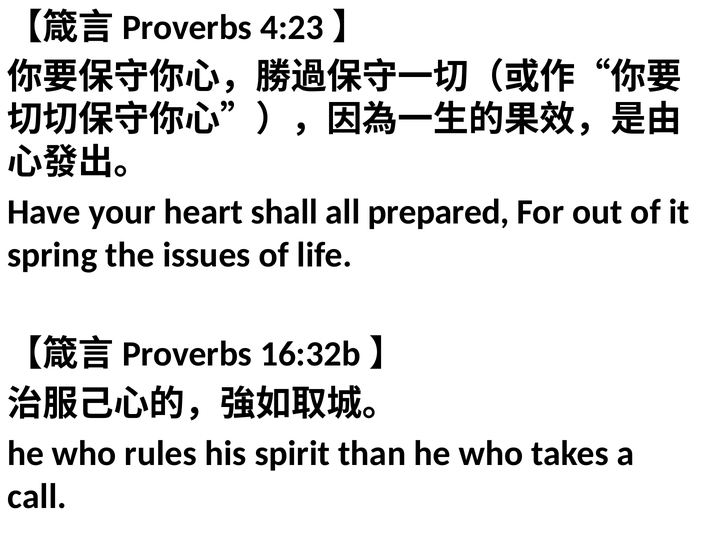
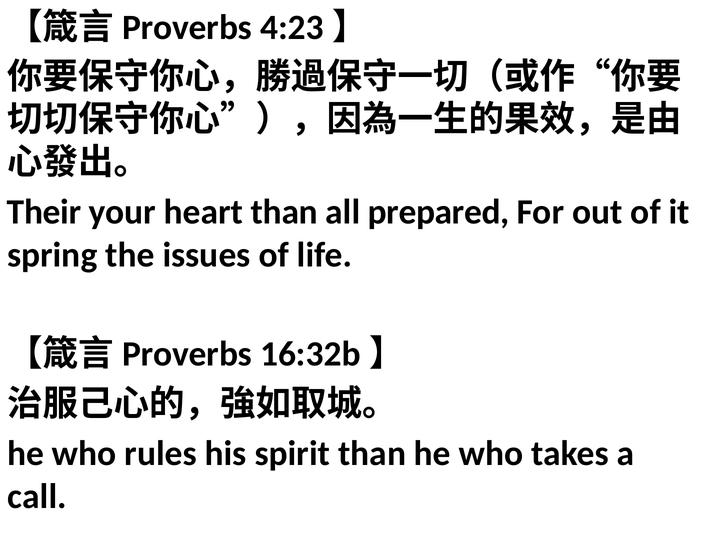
Have: Have -> Their
heart shall: shall -> than
